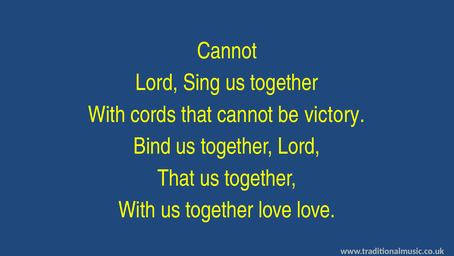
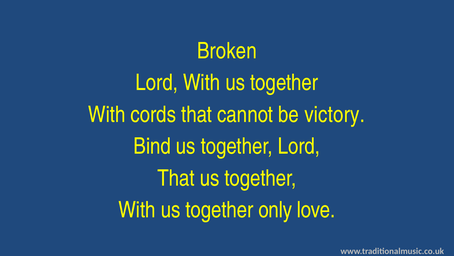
Cannot at (227, 51): Cannot -> Broken
Lord Sing: Sing -> With
together love: love -> only
